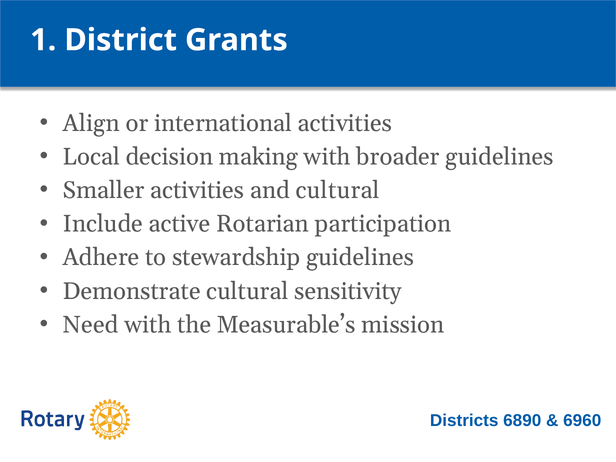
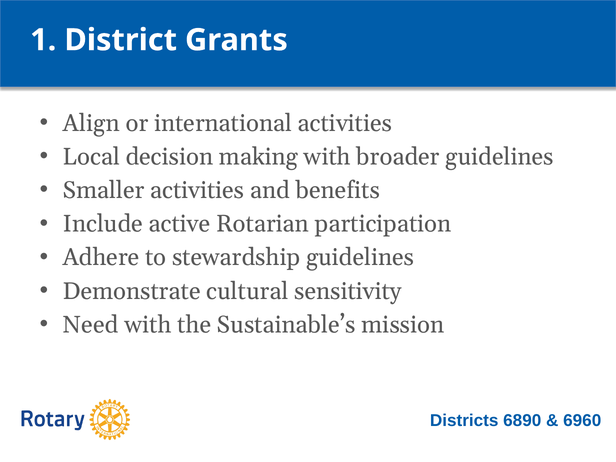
and cultural: cultural -> benefits
Measurable’s: Measurable’s -> Sustainable’s
